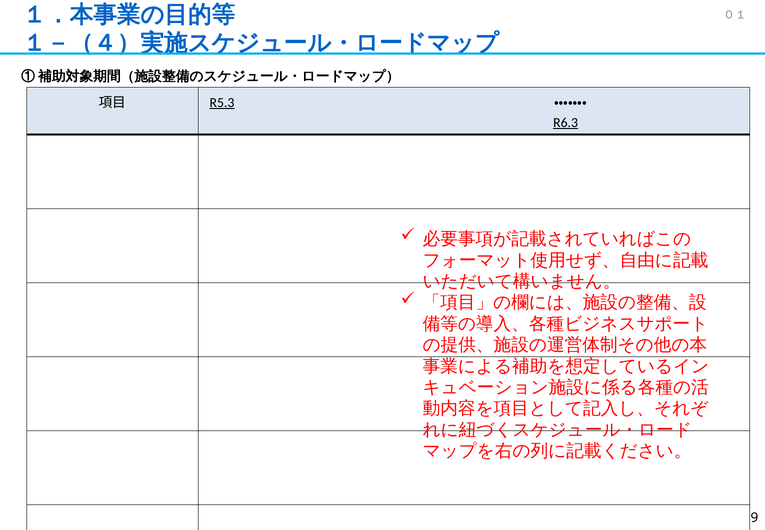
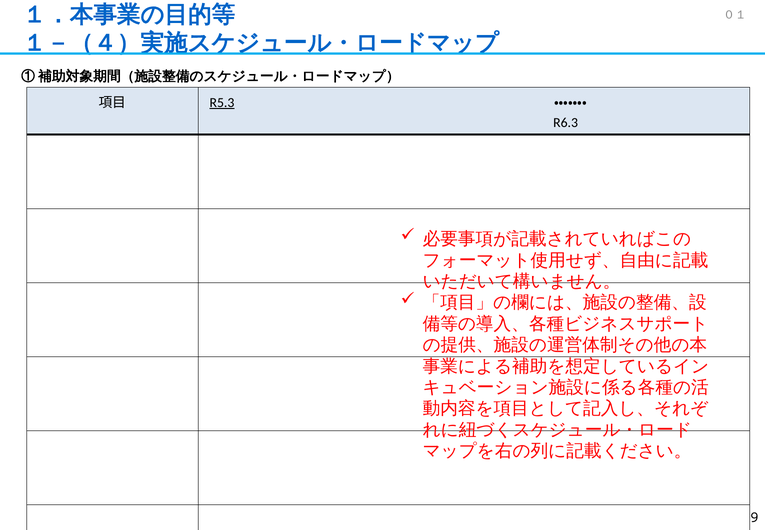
R6.3 underline: present -> none
